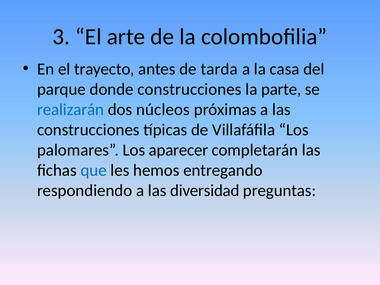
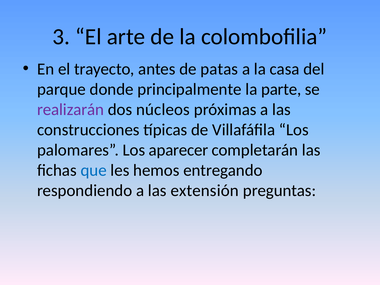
tarda: tarda -> patas
donde construcciones: construcciones -> principalmente
realizarán colour: blue -> purple
diversidad: diversidad -> extensión
